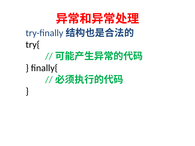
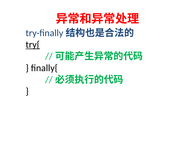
try{ underline: none -> present
